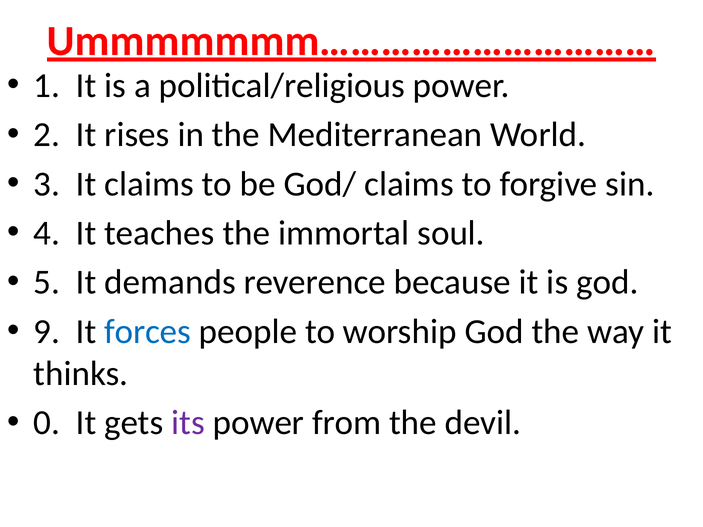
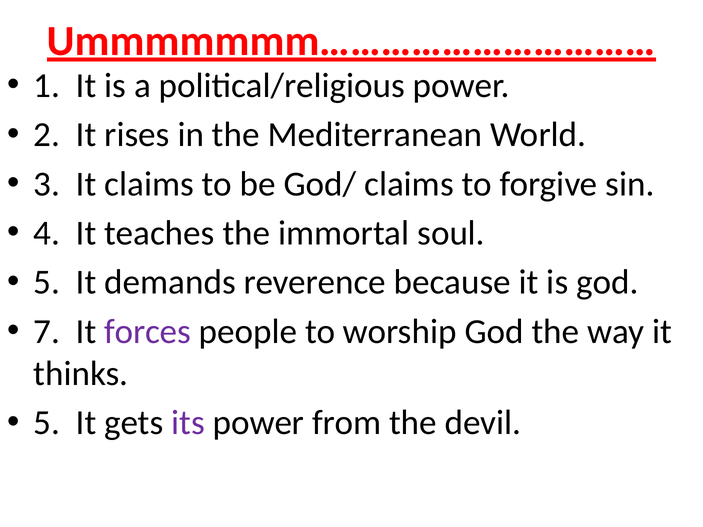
9: 9 -> 7
forces colour: blue -> purple
0 at (47, 423): 0 -> 5
